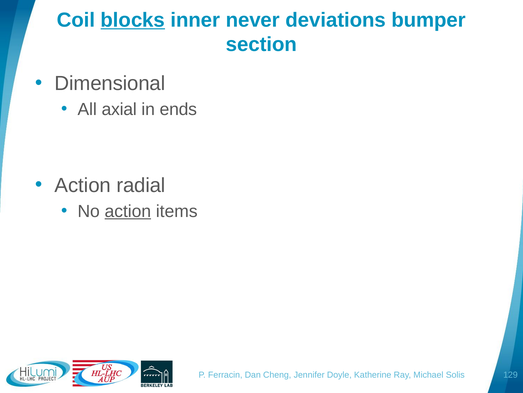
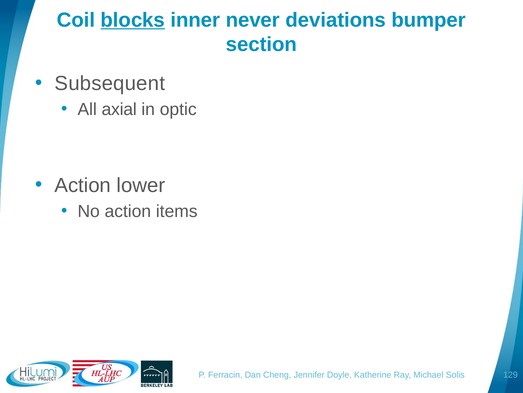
Dimensional: Dimensional -> Subsequent
ends: ends -> optic
radial: radial -> lower
action at (128, 211) underline: present -> none
